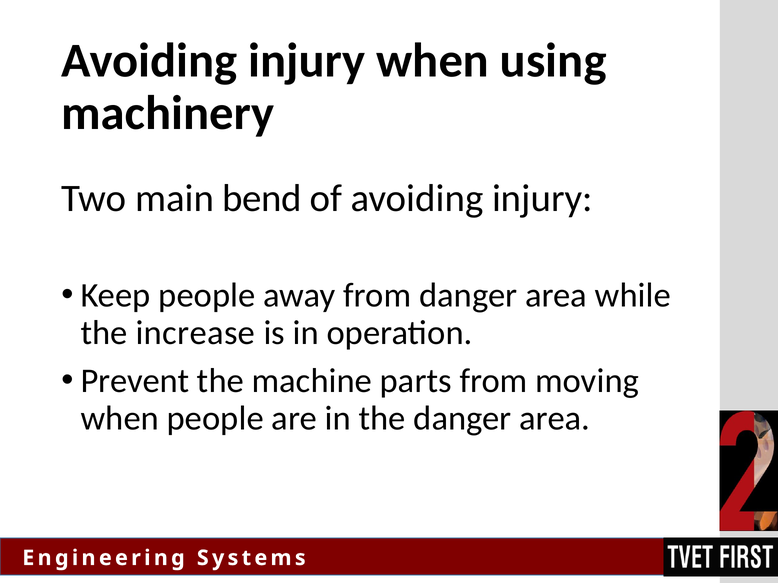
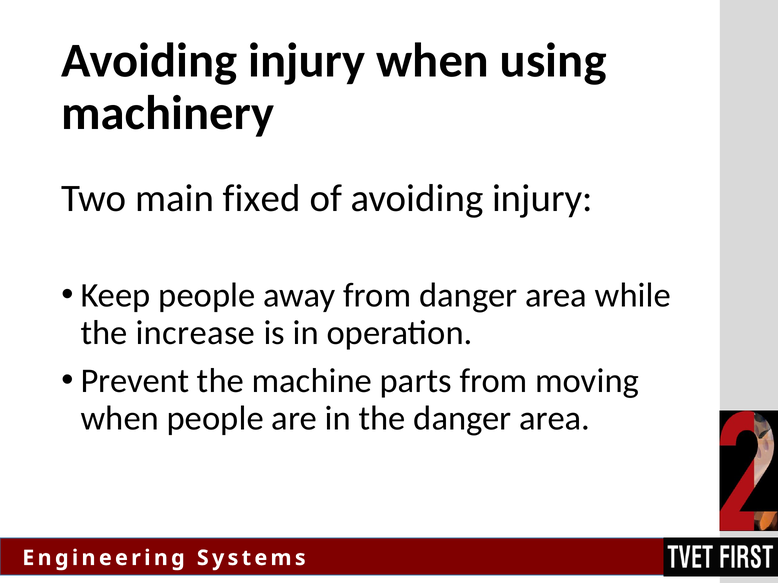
bend: bend -> fixed
